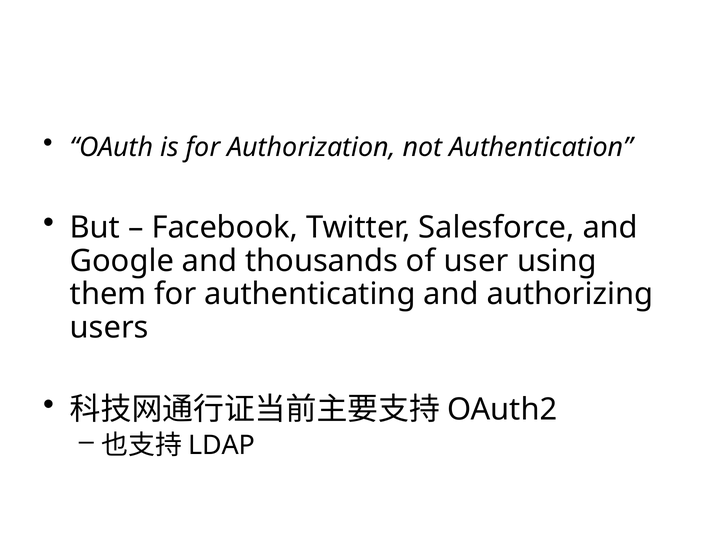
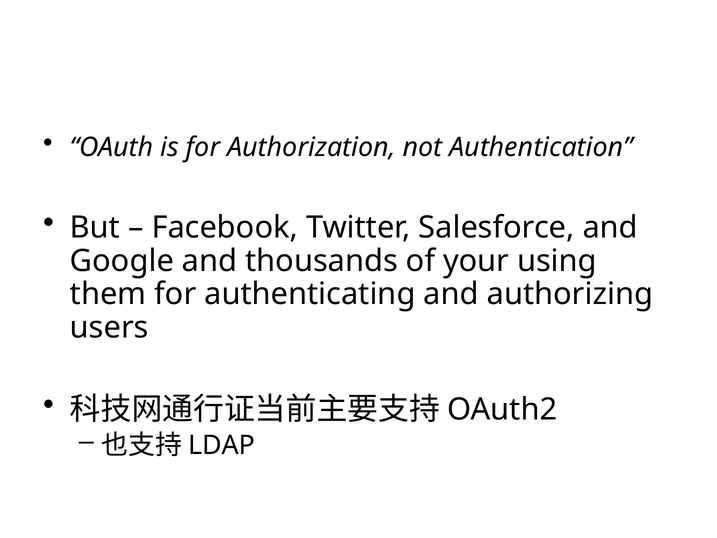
user: user -> your
